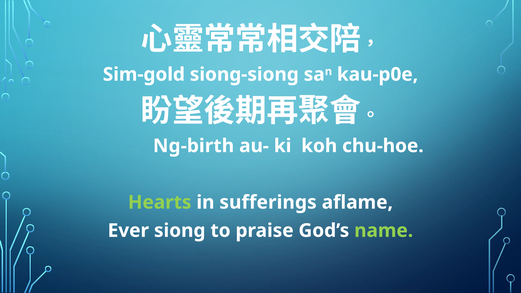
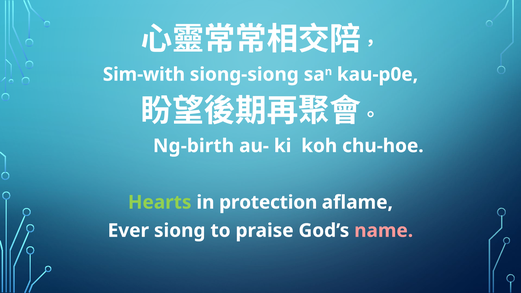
Sim-gold: Sim-gold -> Sim-with
sufferings: sufferings -> protection
name colour: light green -> pink
